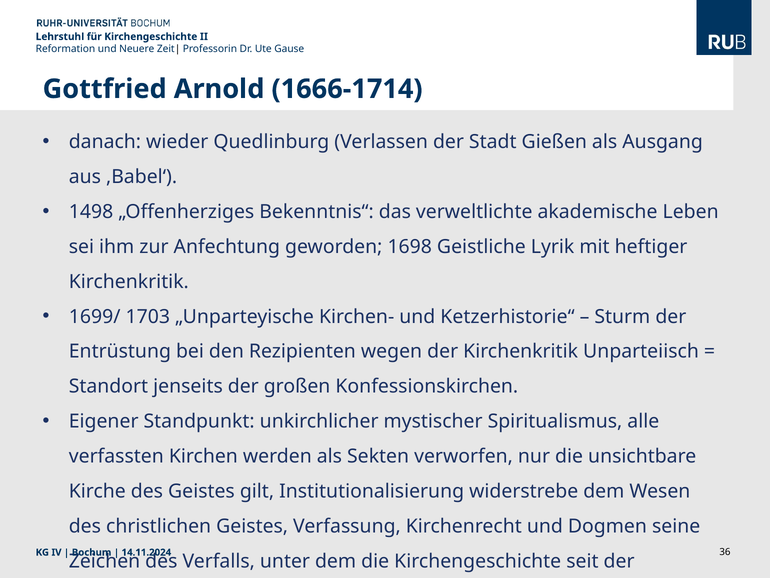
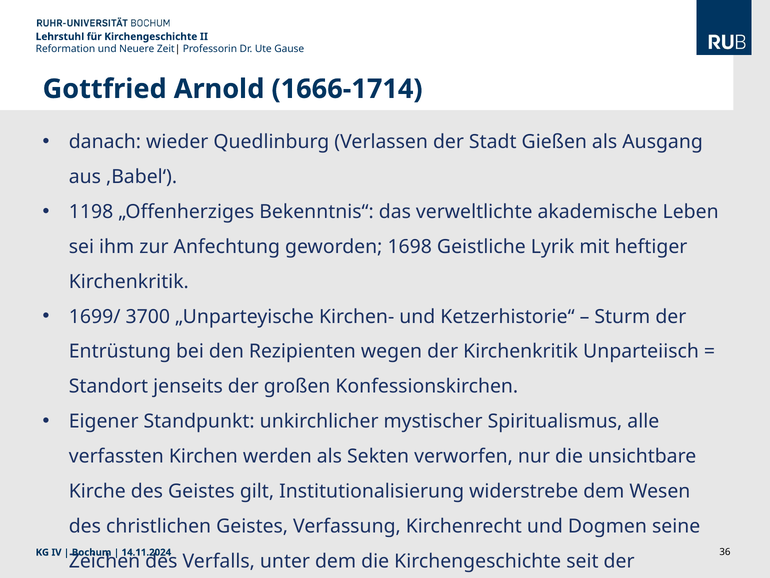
1498: 1498 -> 1198
1703: 1703 -> 3700
